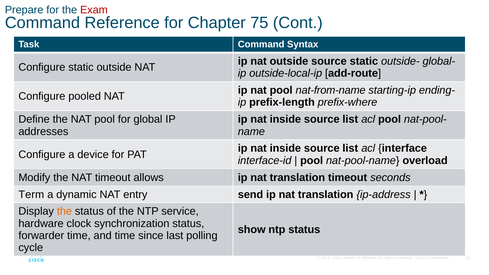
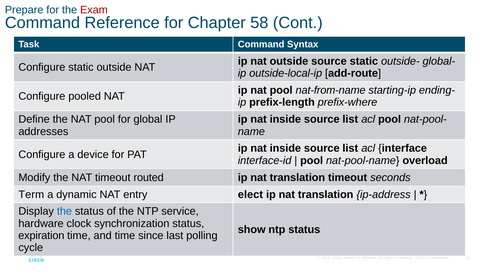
75: 75 -> 58
allows: allows -> routed
send: send -> elect
the at (64, 211) colour: orange -> blue
forwarder: forwarder -> expiration
